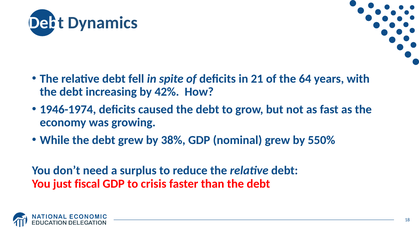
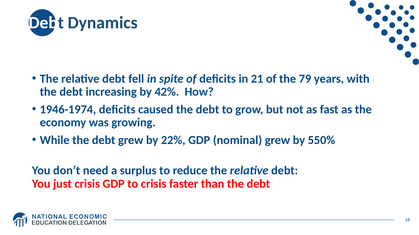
64: 64 -> 79
38%: 38% -> 22%
just fiscal: fiscal -> crisis
